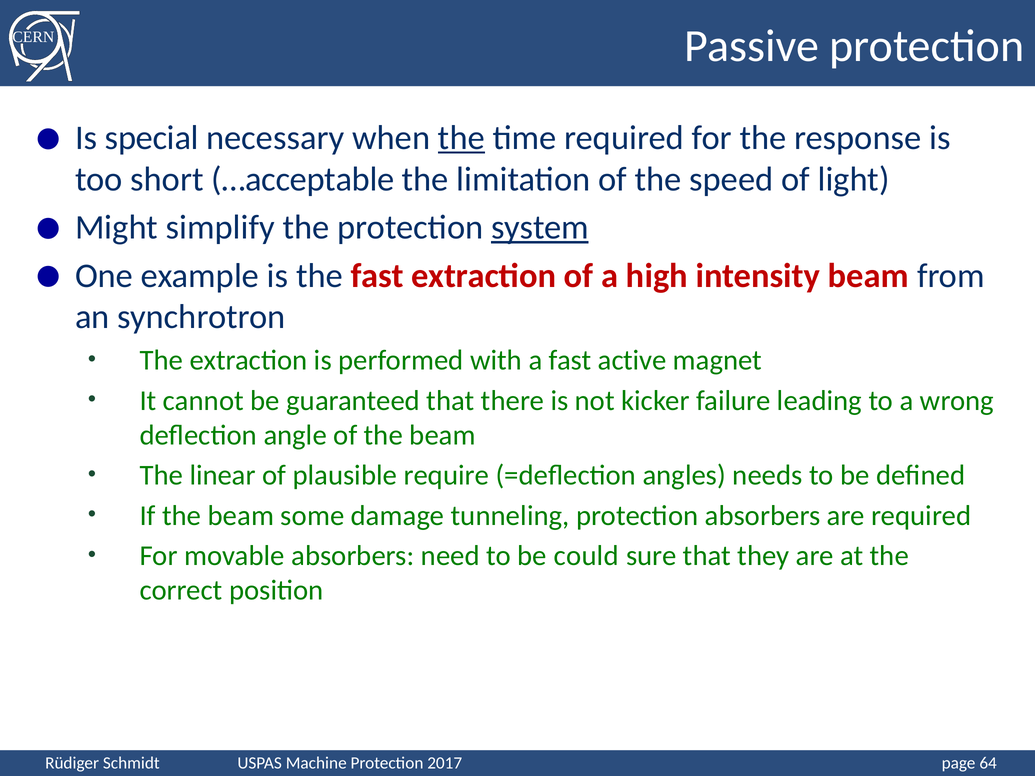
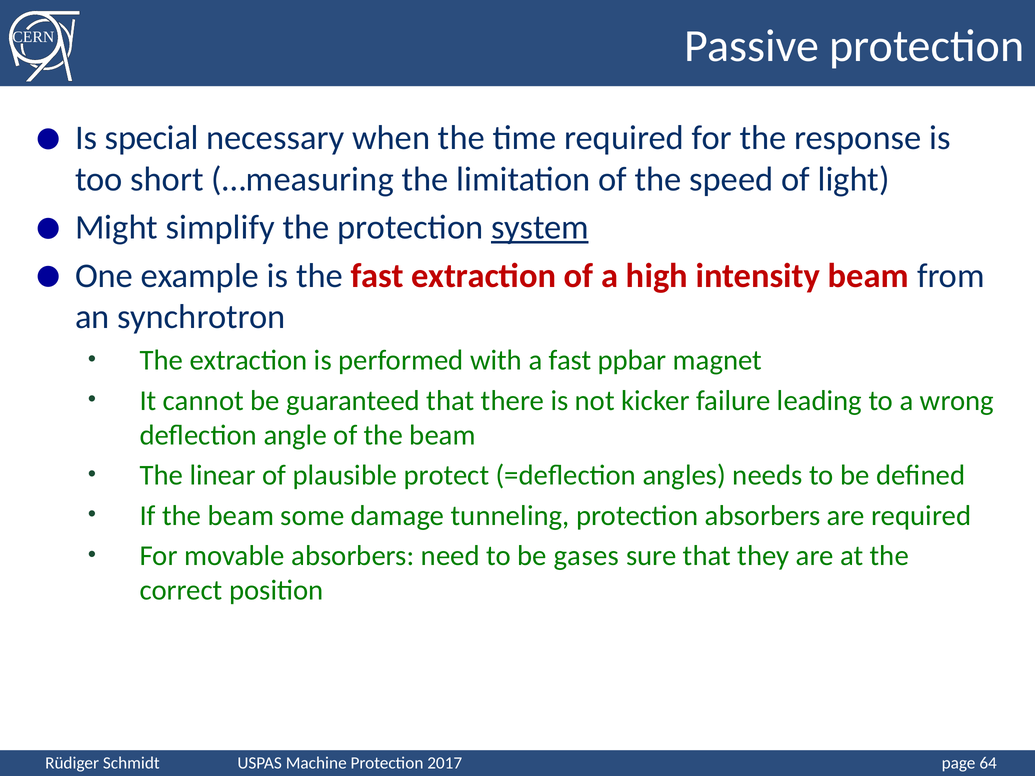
the at (461, 138) underline: present -> none
…acceptable: …acceptable -> …measuring
active: active -> ppbar
require: require -> protect
could: could -> gases
